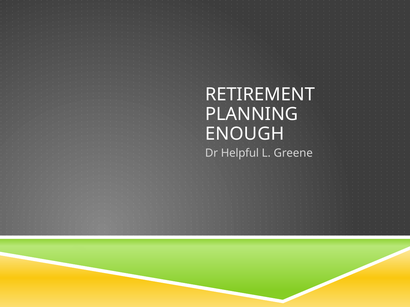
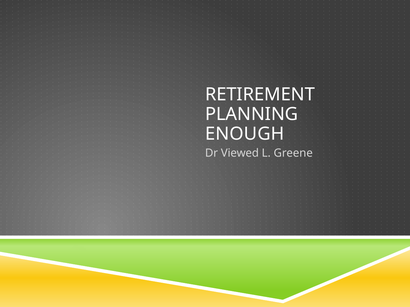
Helpful: Helpful -> Viewed
